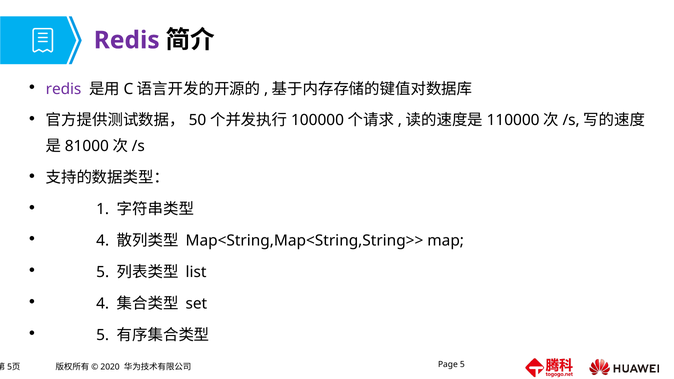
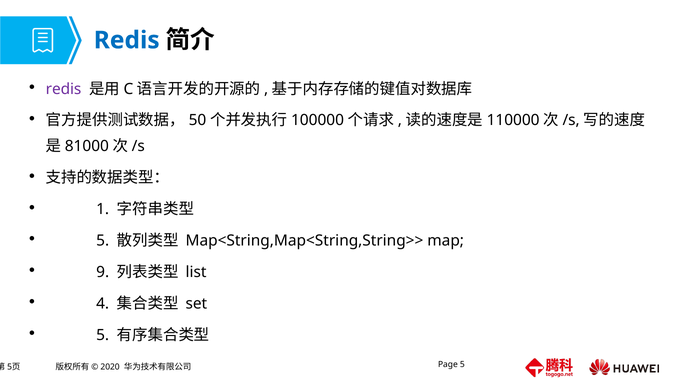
Redis at (127, 40) colour: purple -> blue
4 at (103, 241): 4 -> 5
5 at (103, 272): 5 -> 9
